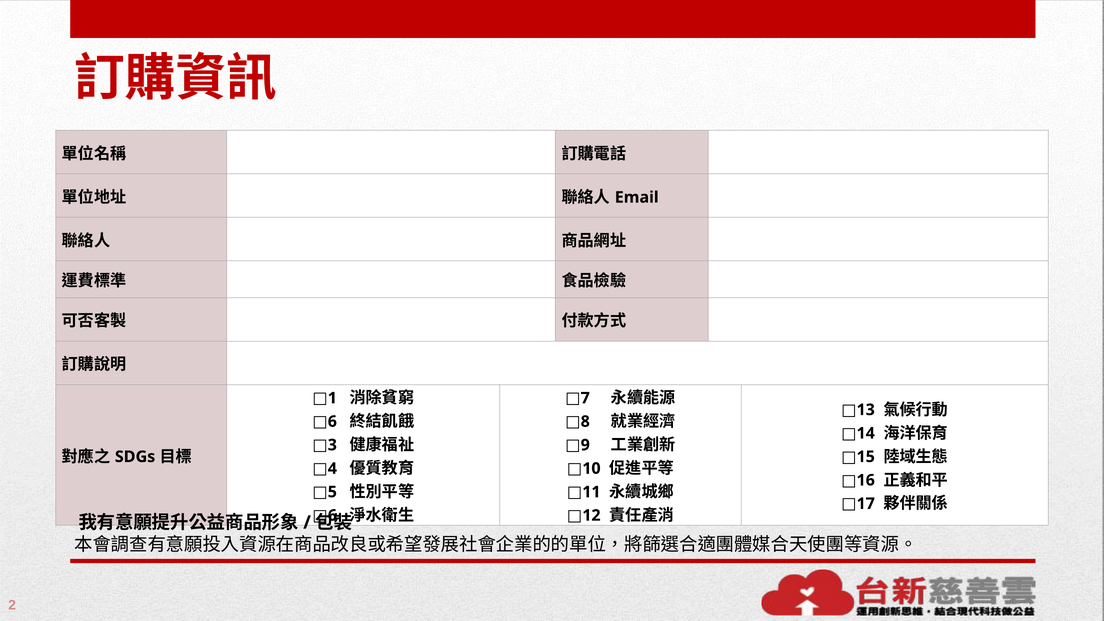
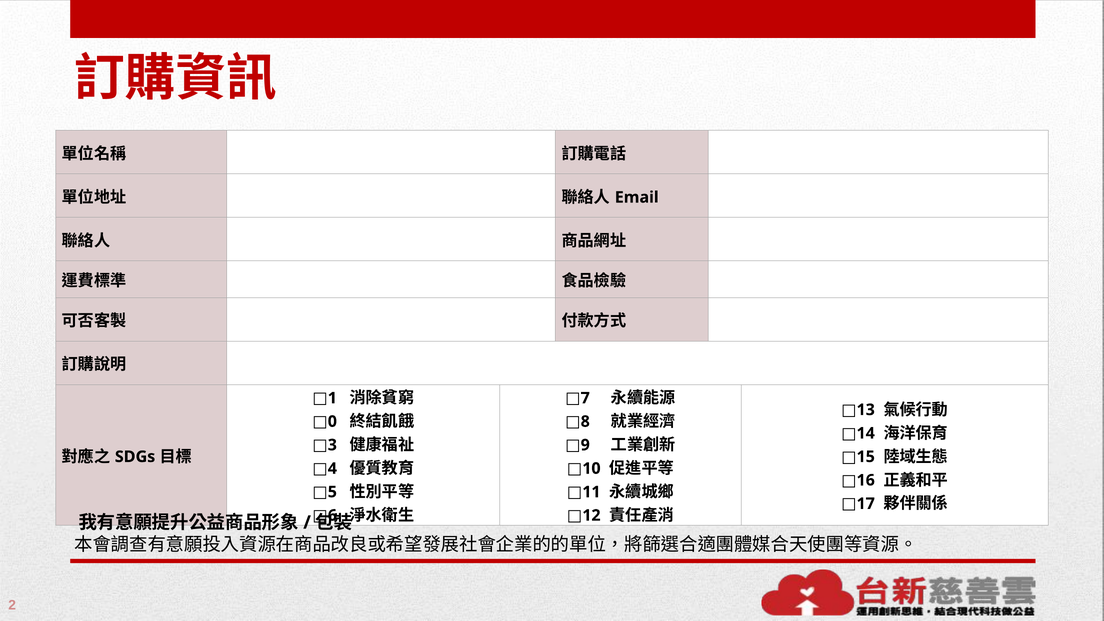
6 at (332, 422): 6 -> 0
